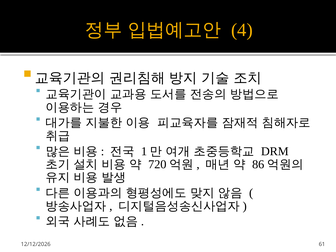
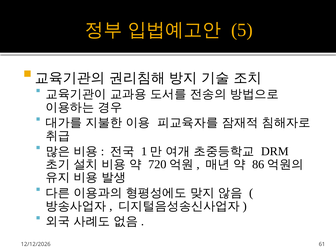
4: 4 -> 5
